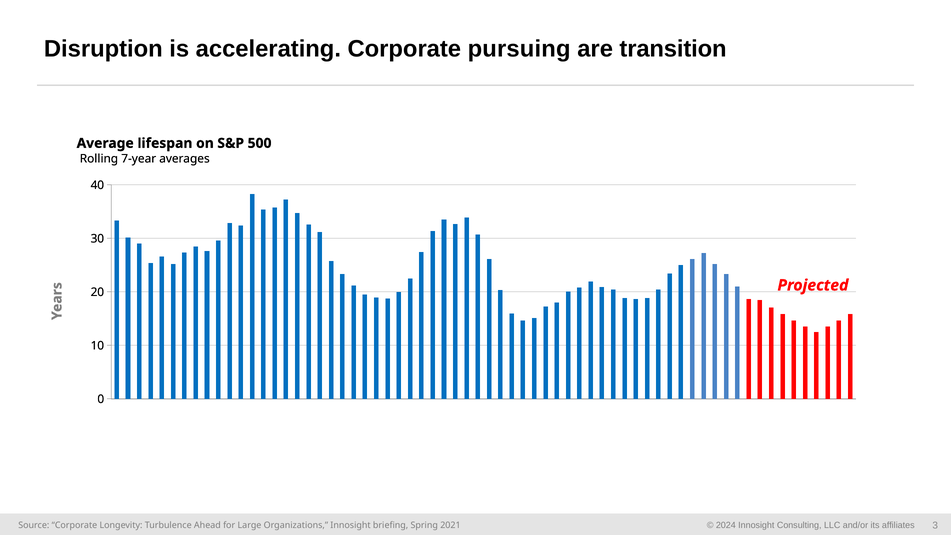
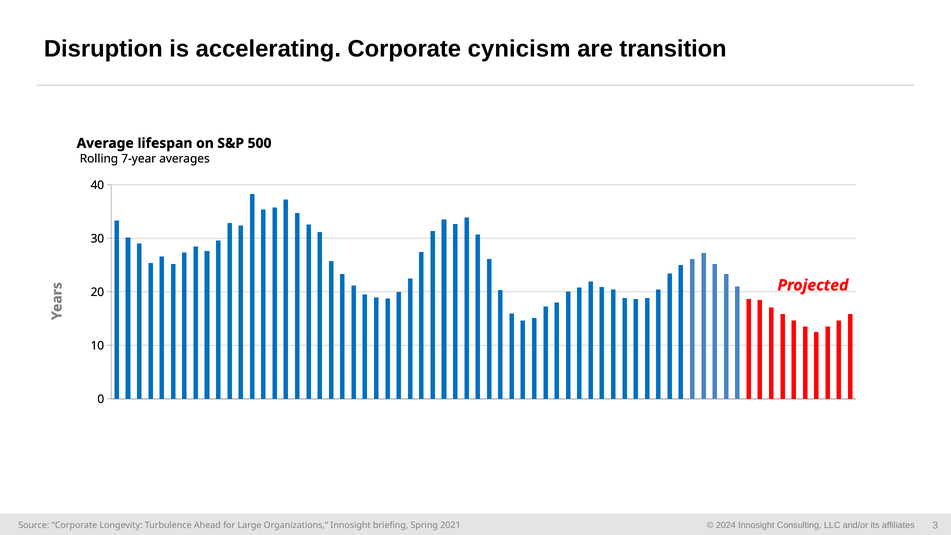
pursuing: pursuing -> cynicism
